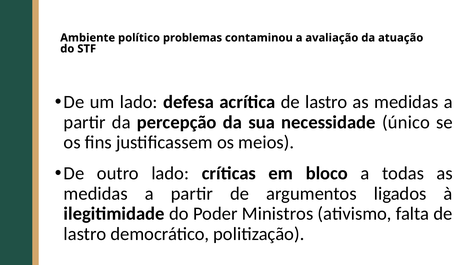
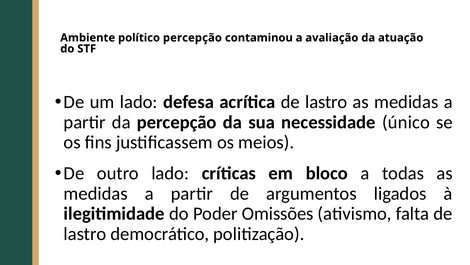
político problemas: problemas -> percepção
Ministros: Ministros -> Omissões
